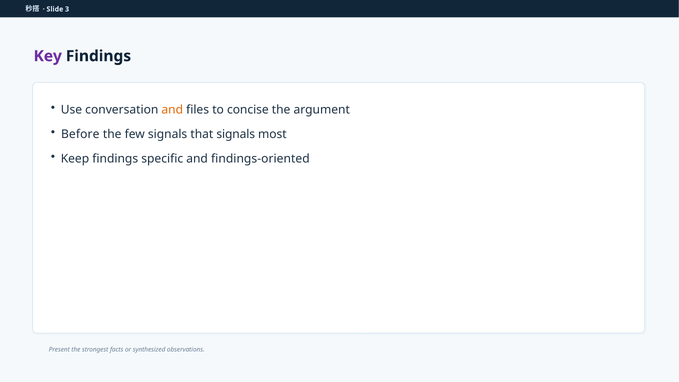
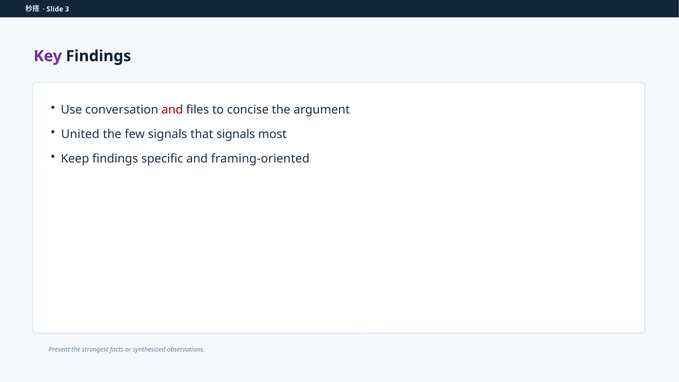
and at (172, 110) colour: orange -> red
Before: Before -> United
findings-oriented: findings-oriented -> framing-oriented
